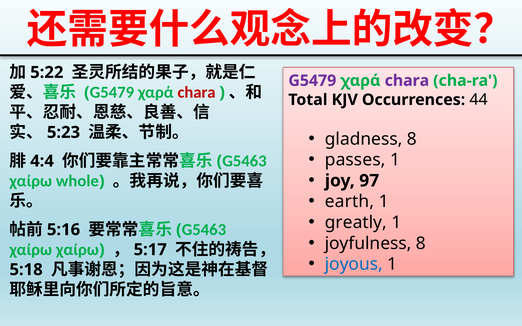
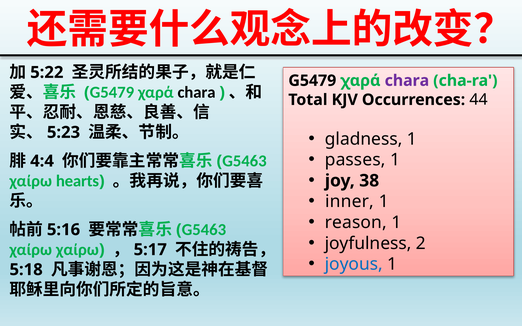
G5479 at (312, 81) colour: purple -> black
chara at (196, 92) colour: red -> black
gladness 8: 8 -> 1
97: 97 -> 38
whole: whole -> hearts
earth: earth -> inner
greatly: greatly -> reason
joyfulness 8: 8 -> 2
